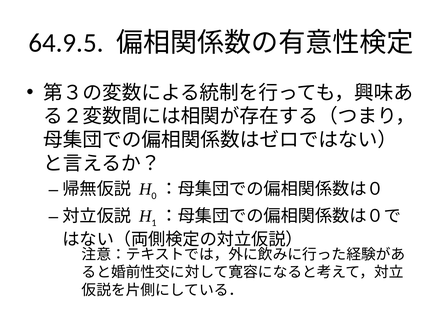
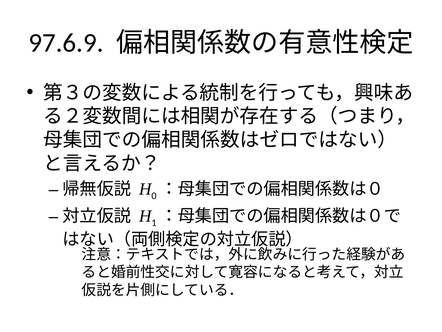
64.9.5: 64.9.5 -> 97.6.9
